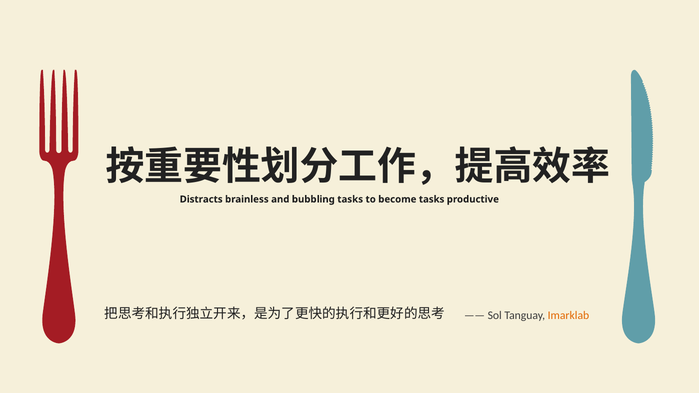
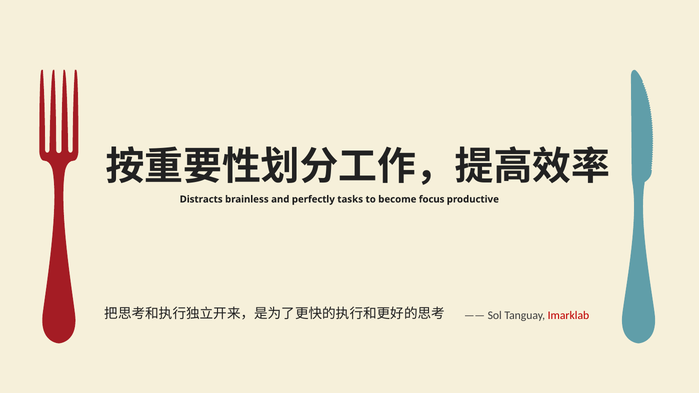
bubbling: bubbling -> perfectly
become tasks: tasks -> focus
Imarklab colour: orange -> red
